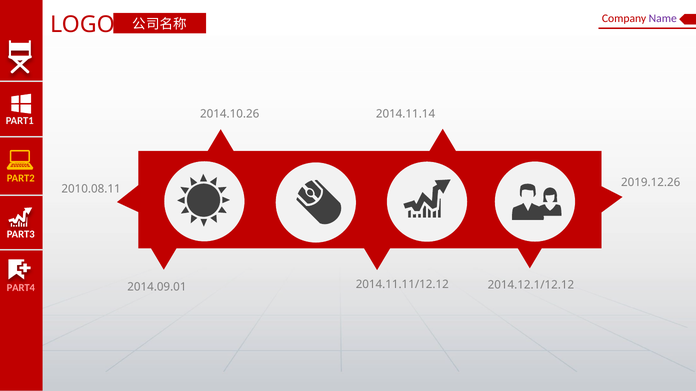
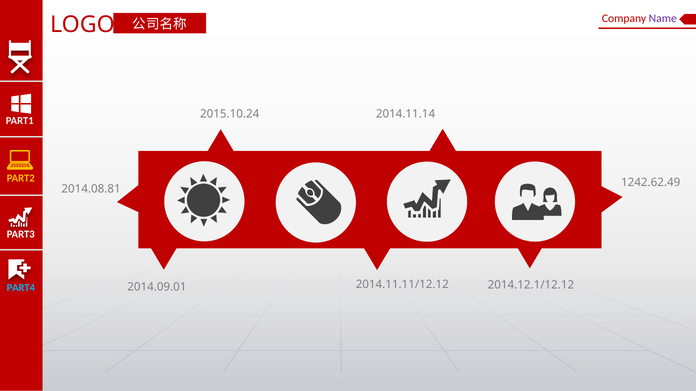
2014.10.26: 2014.10.26 -> 2015.10.24
2019.12.26: 2019.12.26 -> 1242.62.49
2010.08.11: 2010.08.11 -> 2014.08.81
PART4 colour: pink -> light blue
